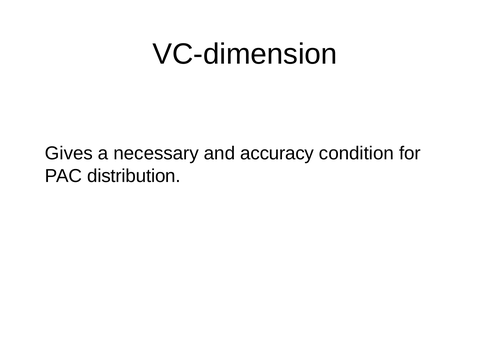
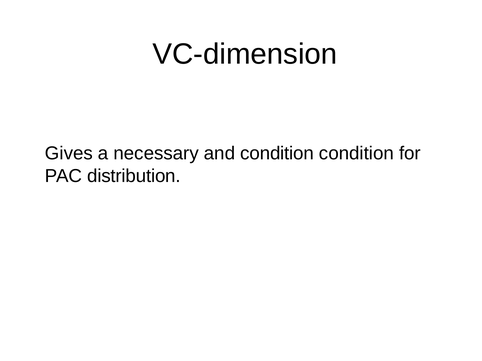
and accuracy: accuracy -> condition
